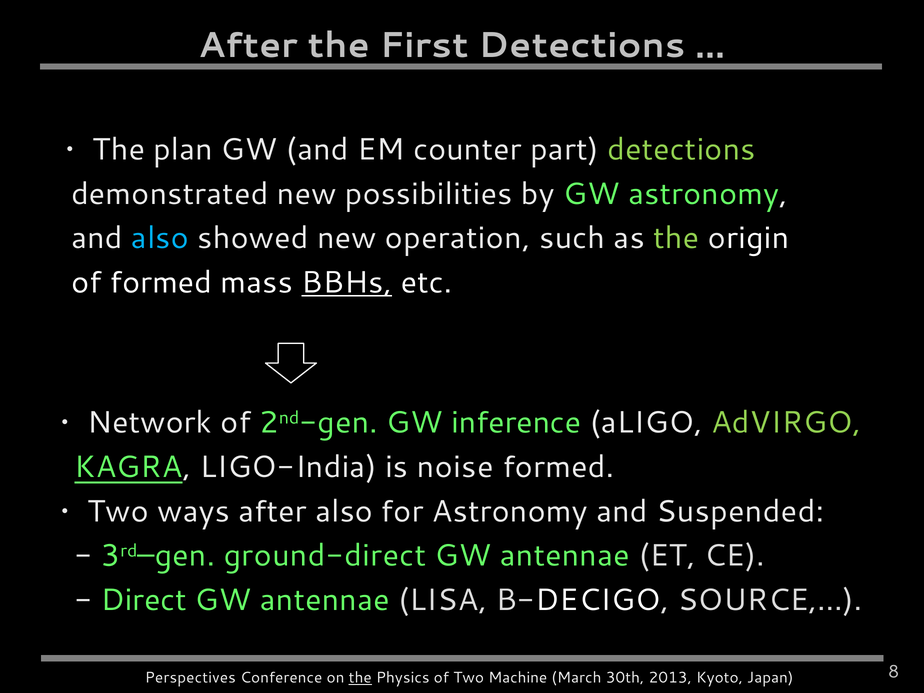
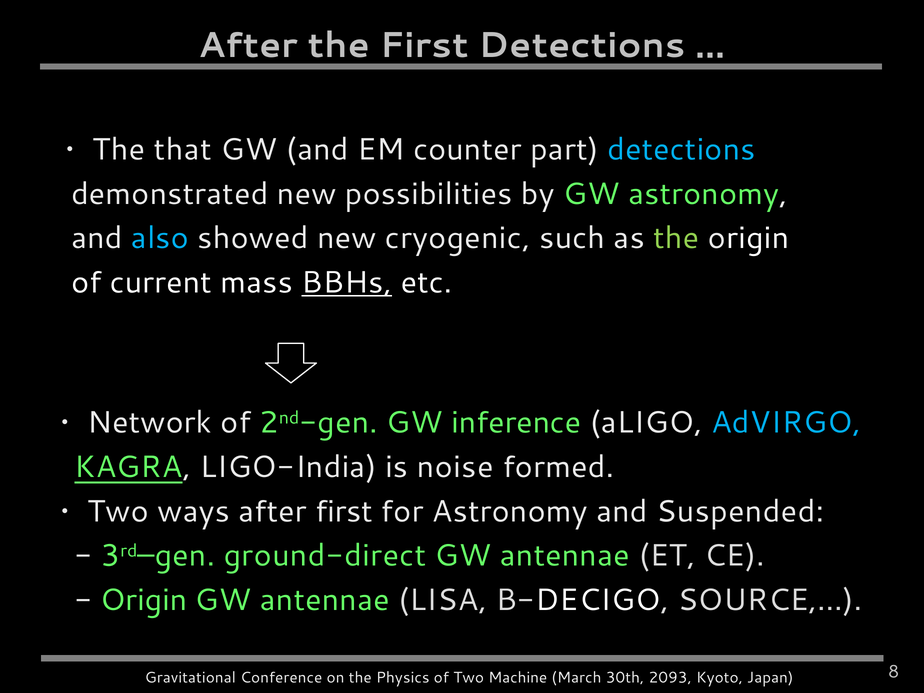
plan: plan -> that
detections at (681, 149) colour: light green -> light blue
operation: operation -> cryogenic
of formed: formed -> current
AdVIRGO colour: light green -> light blue
after also: also -> first
Direct at (144, 600): Direct -> Origin
Perspectives: Perspectives -> Gravitational
the at (360, 678) underline: present -> none
2013: 2013 -> 2093
